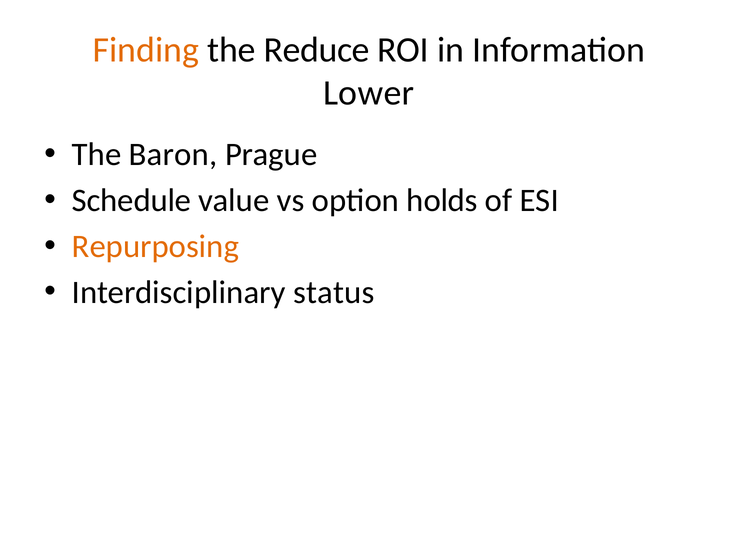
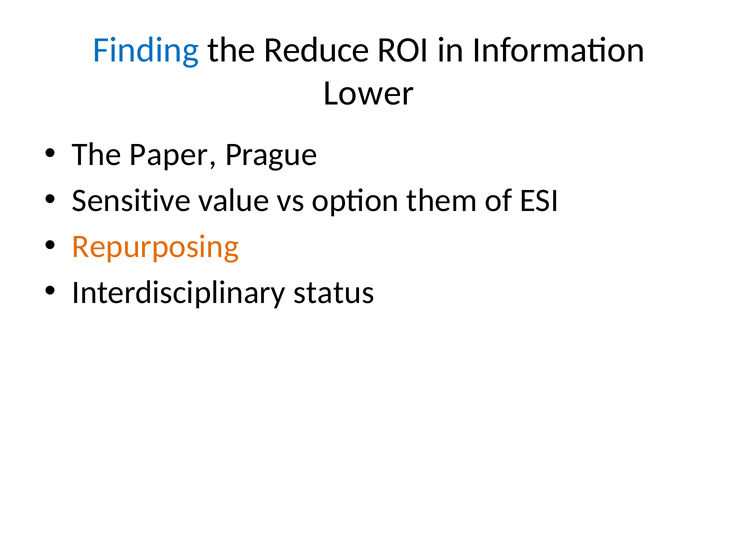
Finding colour: orange -> blue
Baron: Baron -> Paper
Schedule: Schedule -> Sensitive
holds: holds -> them
